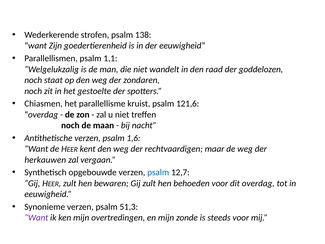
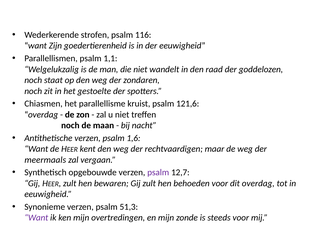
138: 138 -> 116
herkauwen: herkauwen -> meermaals
psalm at (158, 172) colour: blue -> purple
